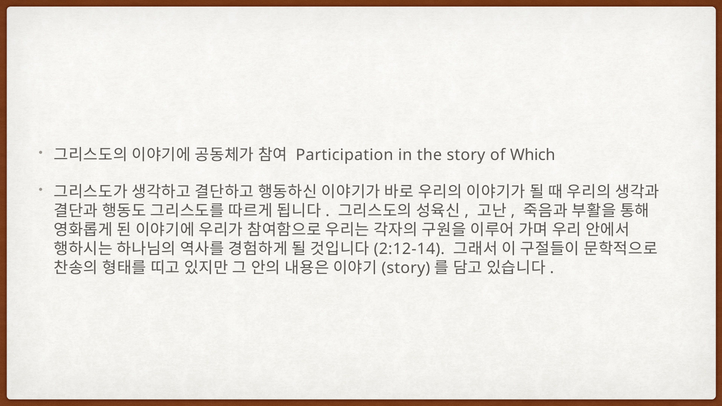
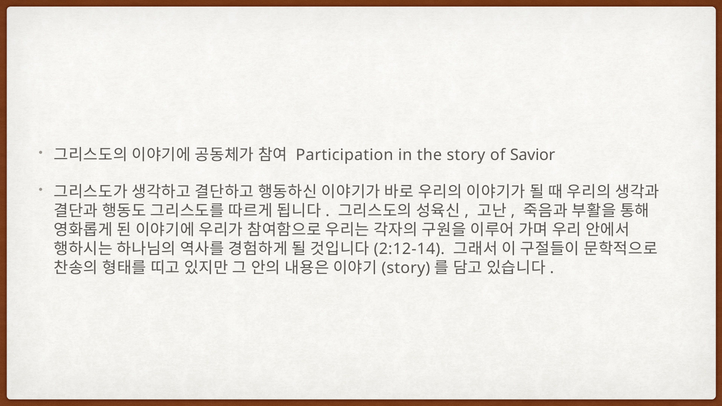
Which: Which -> Savior
